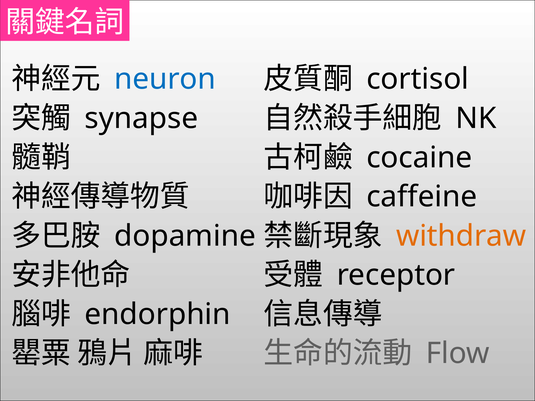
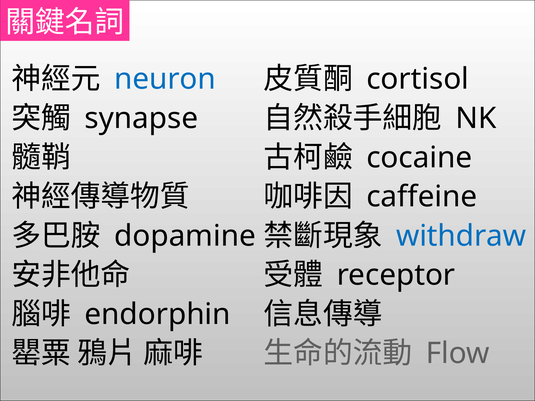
withdraw colour: orange -> blue
